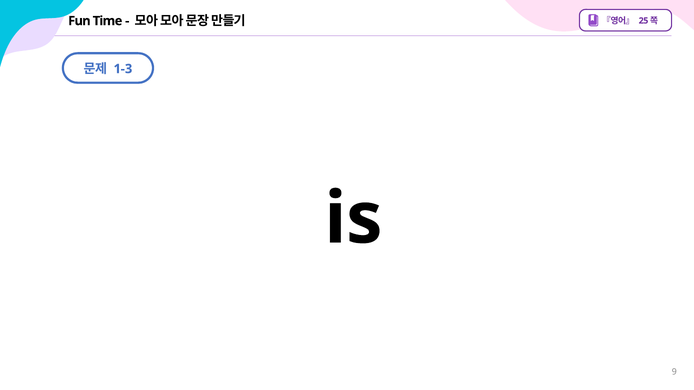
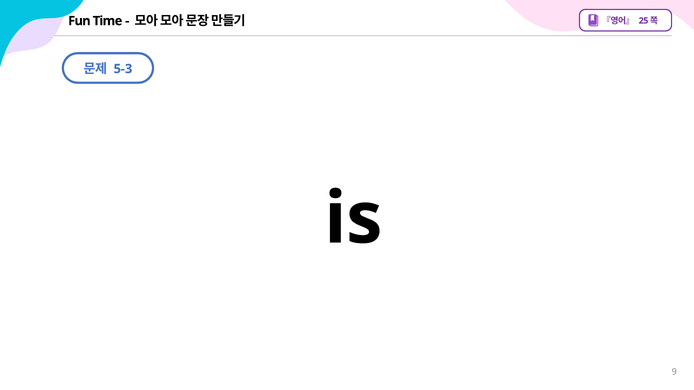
1-3: 1-3 -> 5-3
